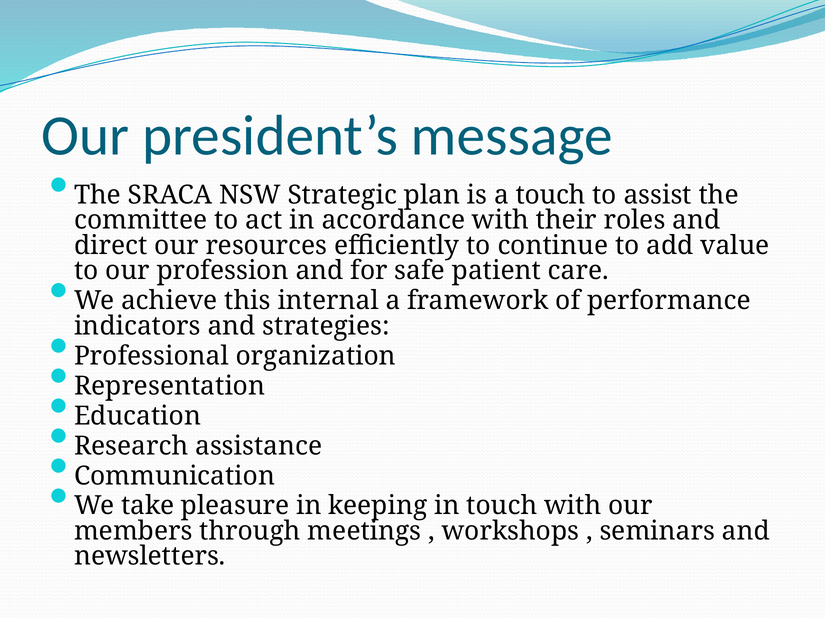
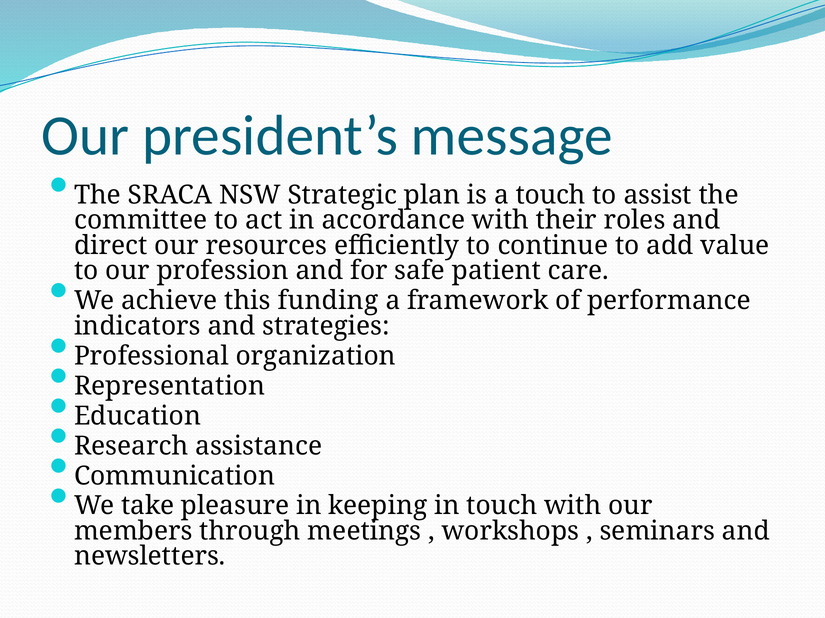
internal: internal -> funding
